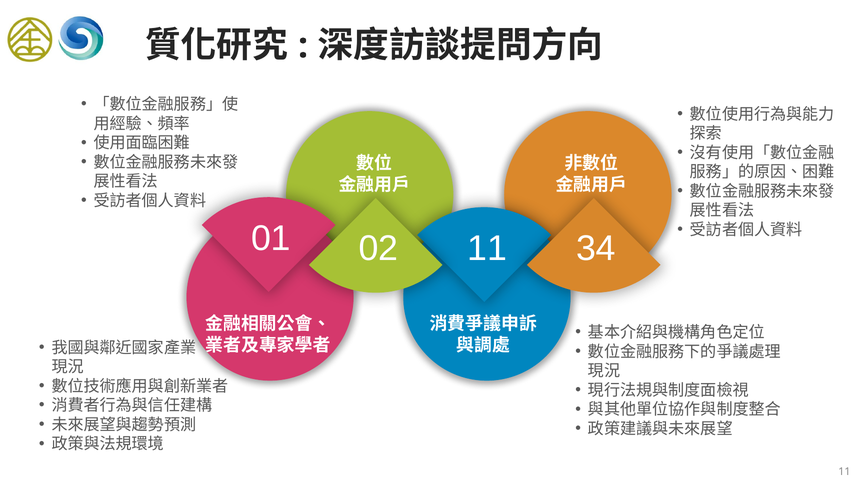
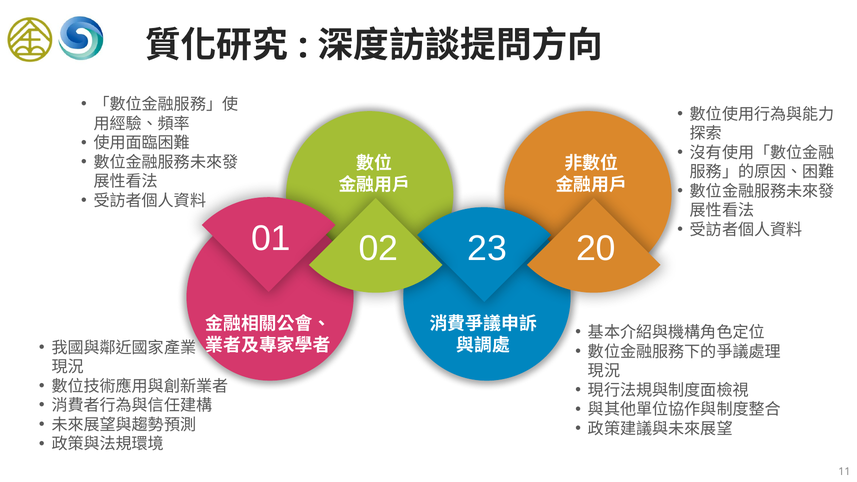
34: 34 -> 20
02 11: 11 -> 23
